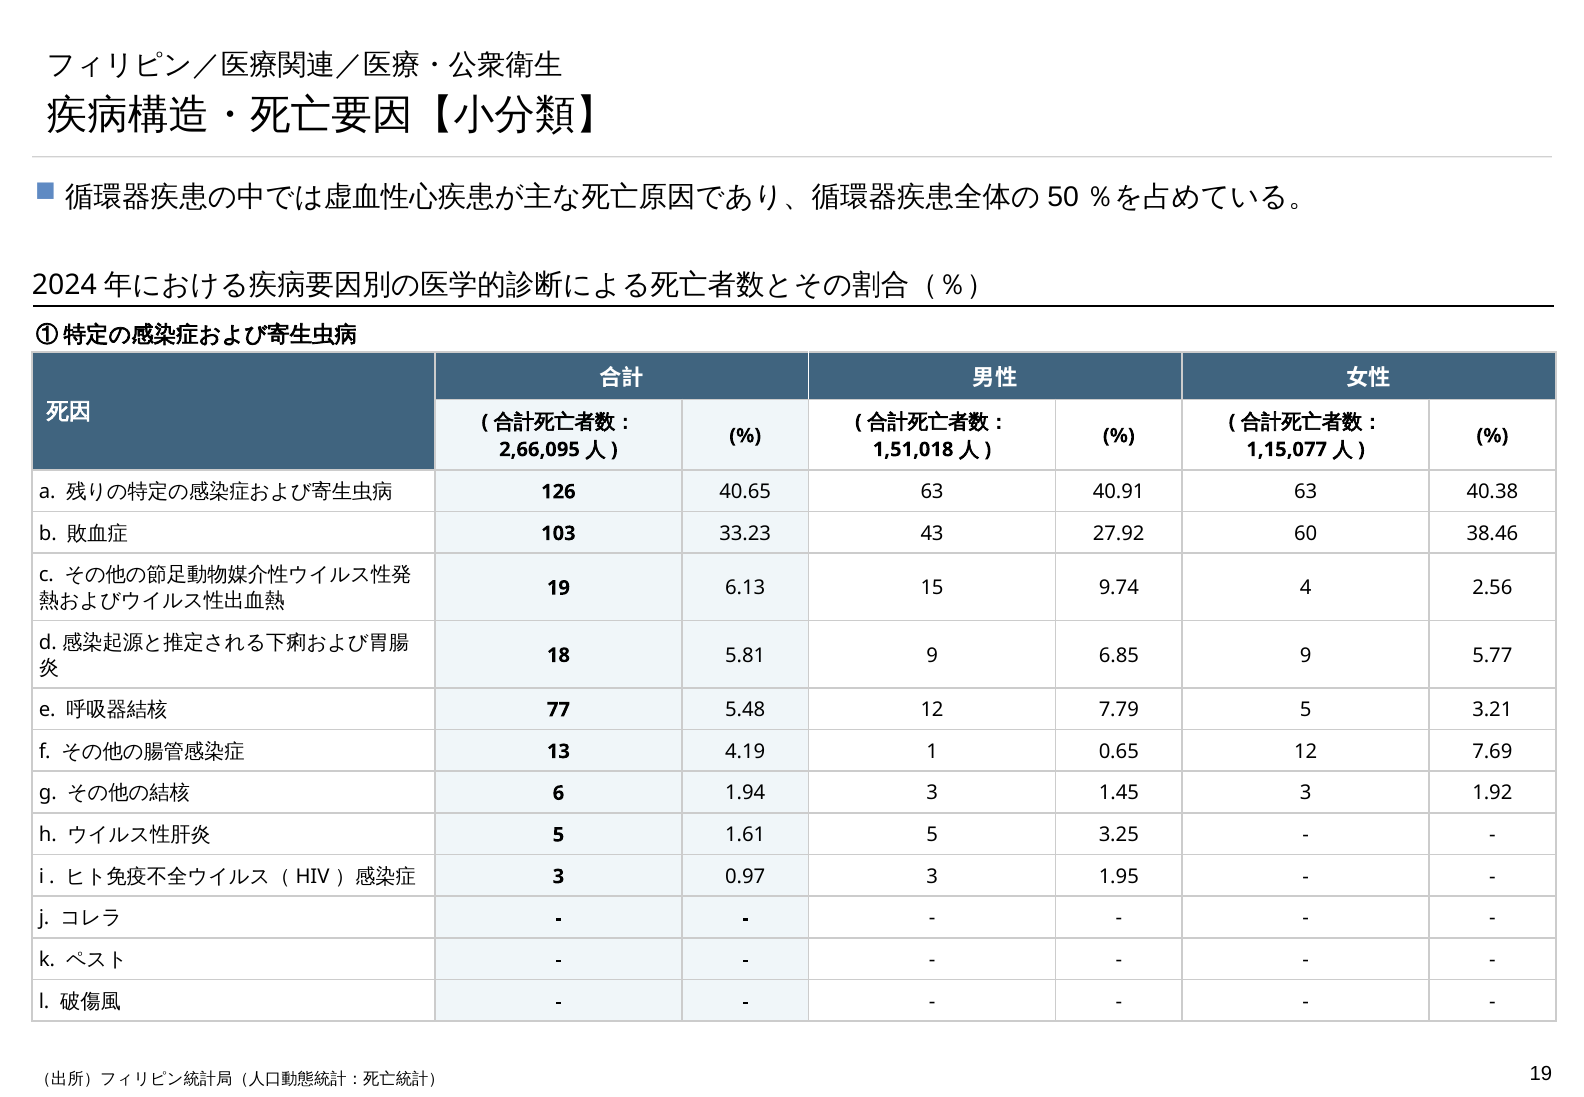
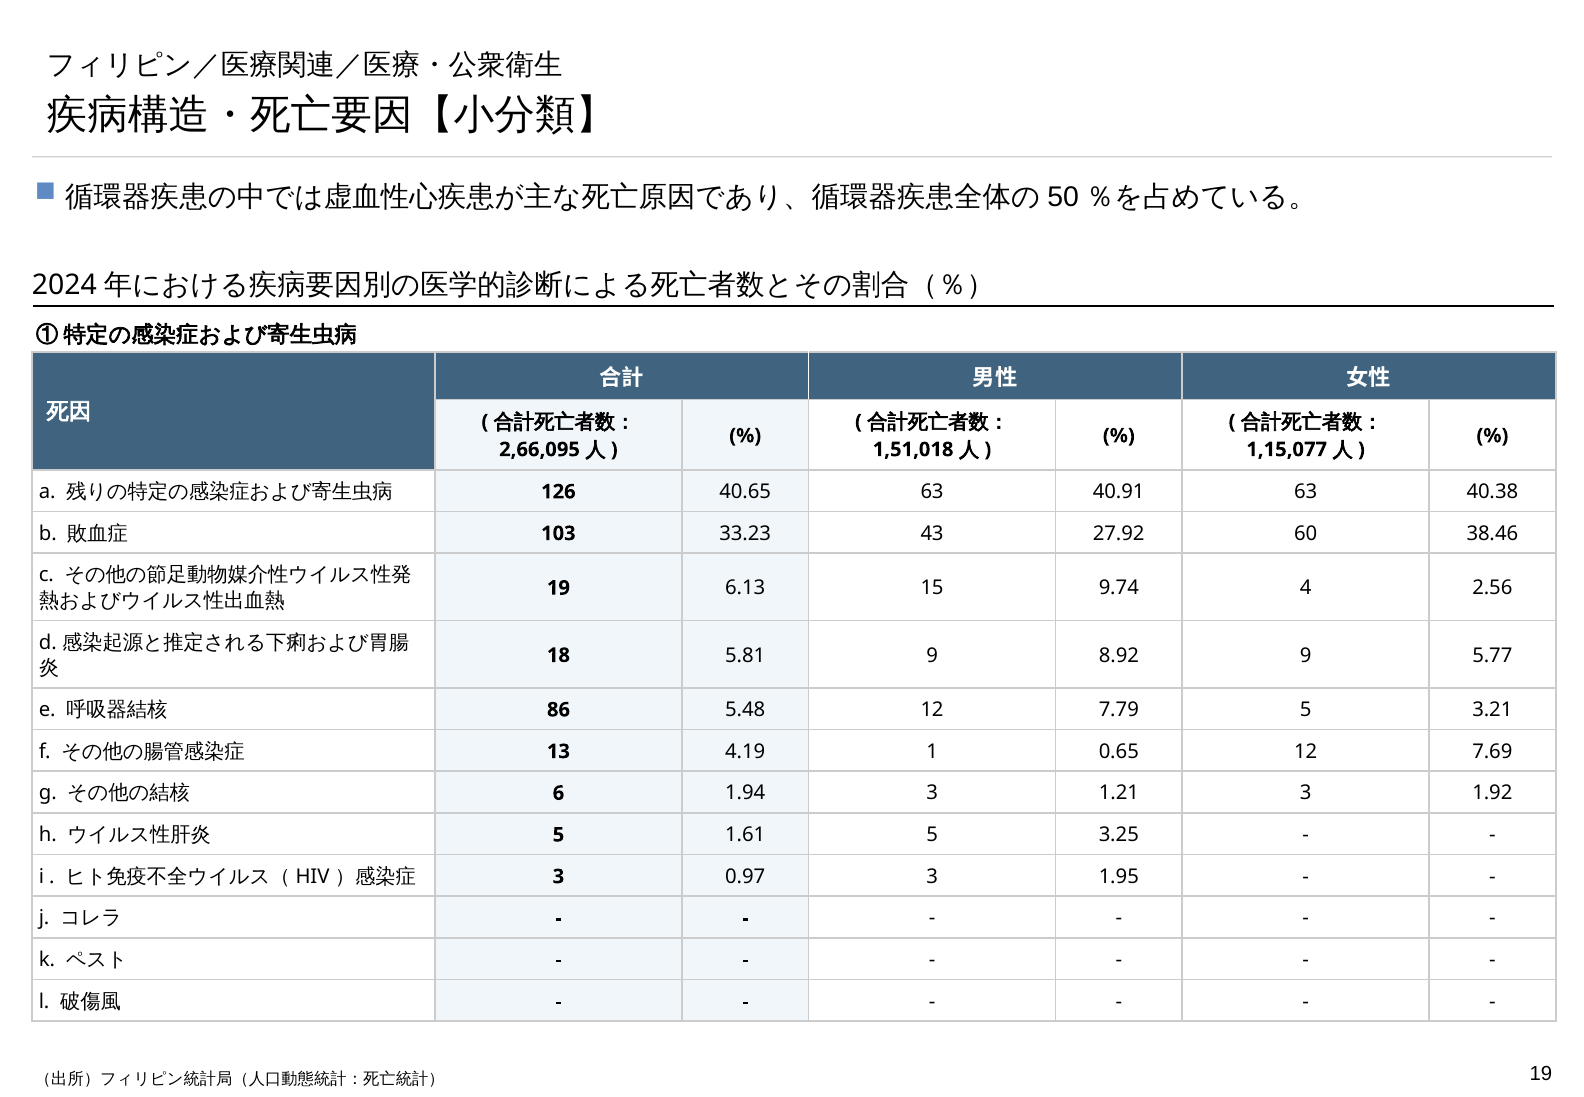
6.85: 6.85 -> 8.92
77: 77 -> 86
1.45: 1.45 -> 1.21
